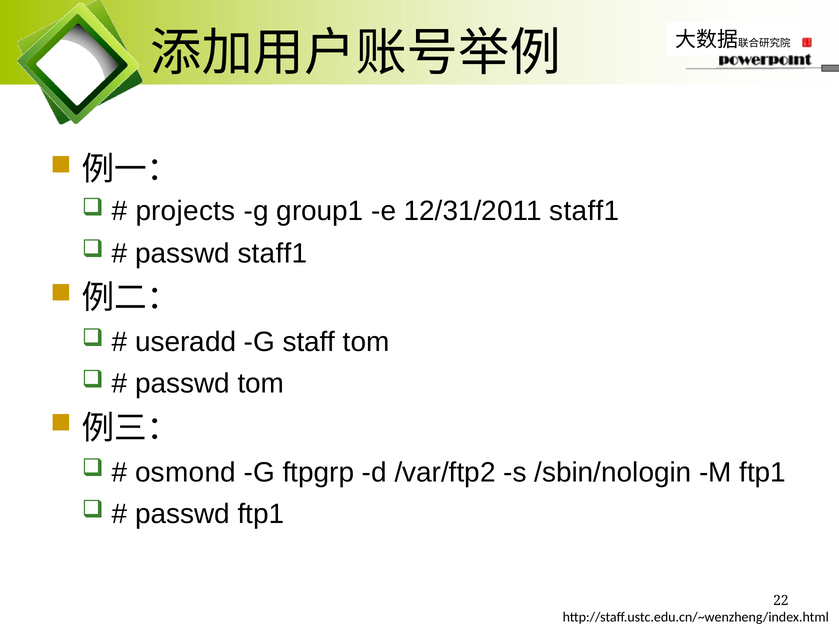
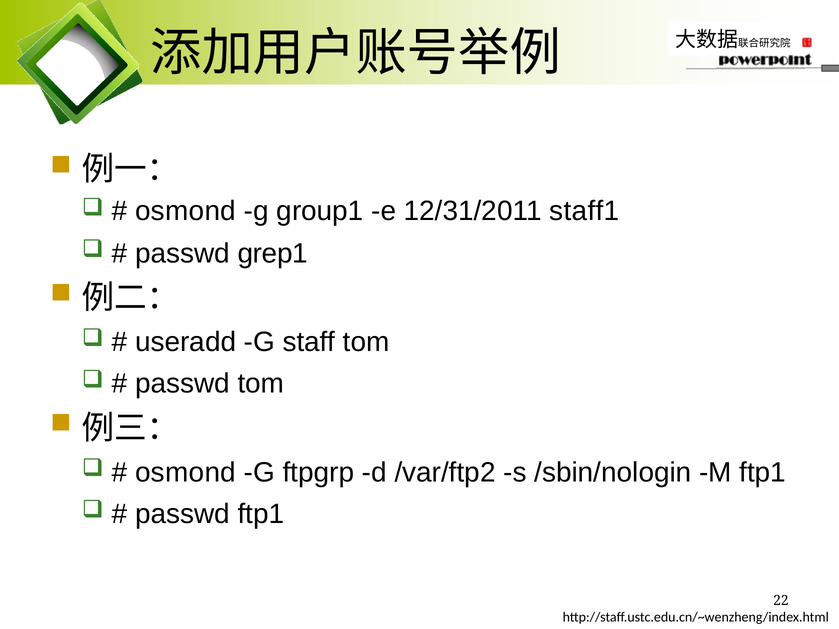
projects at (185, 211): projects -> osmond
passwd staff1: staff1 -> grep1
